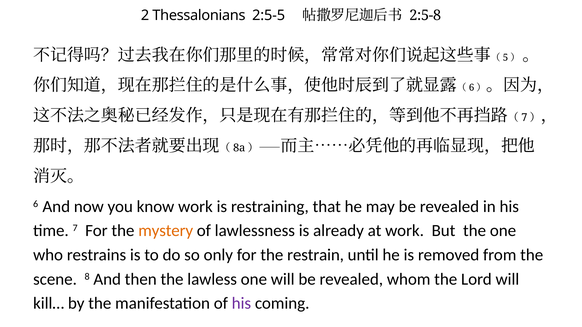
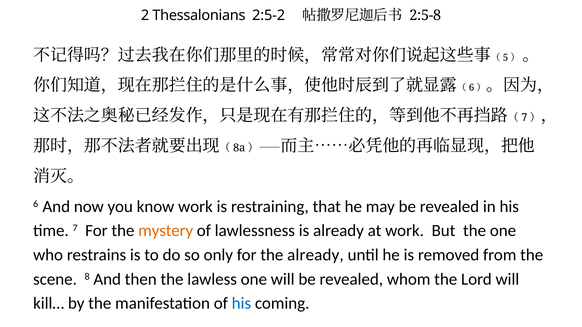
2:5-5: 2:5-5 -> 2:5-2
the restrain: restrain -> already
his at (241, 304) colour: purple -> blue
